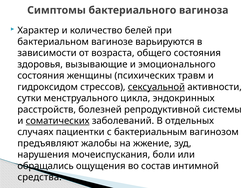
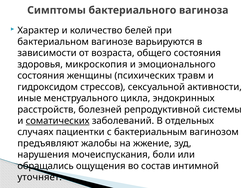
вызывающие: вызывающие -> микроскопия
сексуальной underline: present -> none
сутки: сутки -> иные
средства: средства -> уточняет
